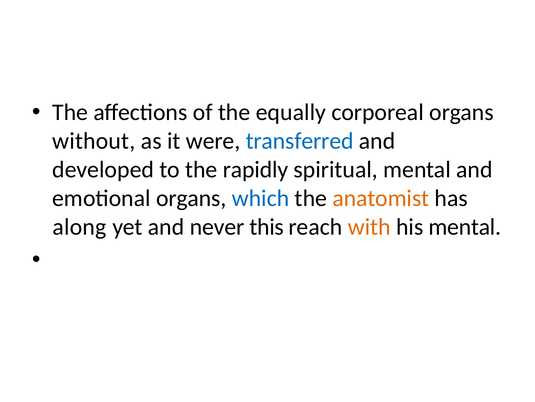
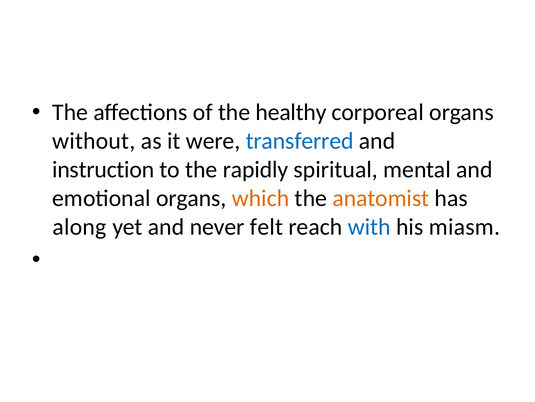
equally: equally -> healthy
developed: developed -> instruction
which colour: blue -> orange
this: this -> felt
with colour: orange -> blue
his mental: mental -> miasm
